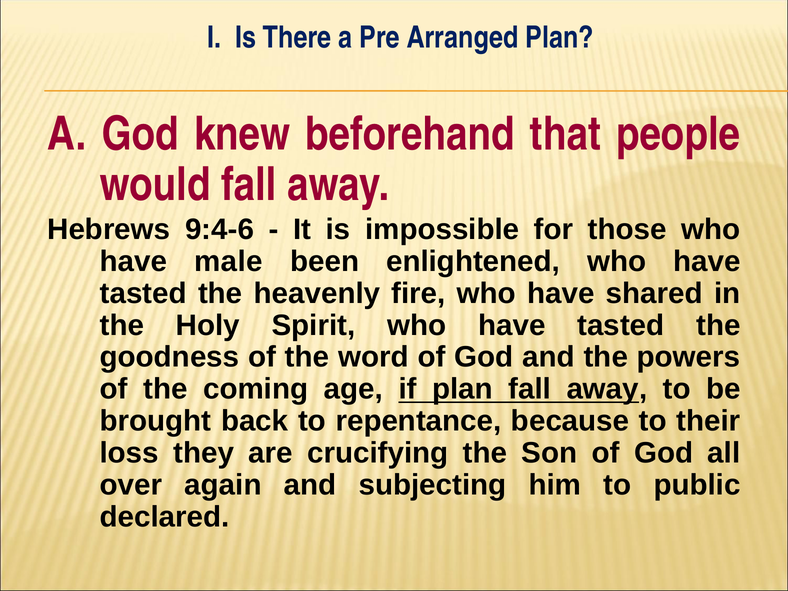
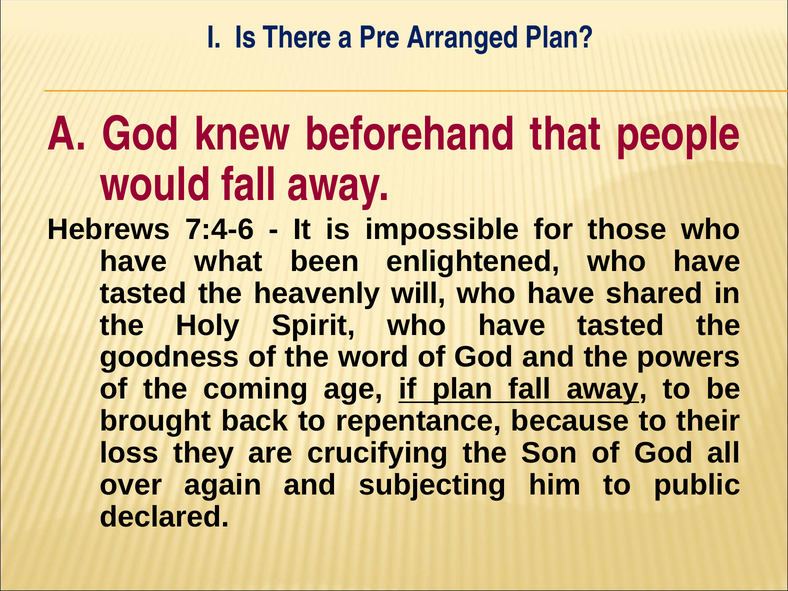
9:4-6: 9:4-6 -> 7:4-6
male: male -> what
fire: fire -> will
